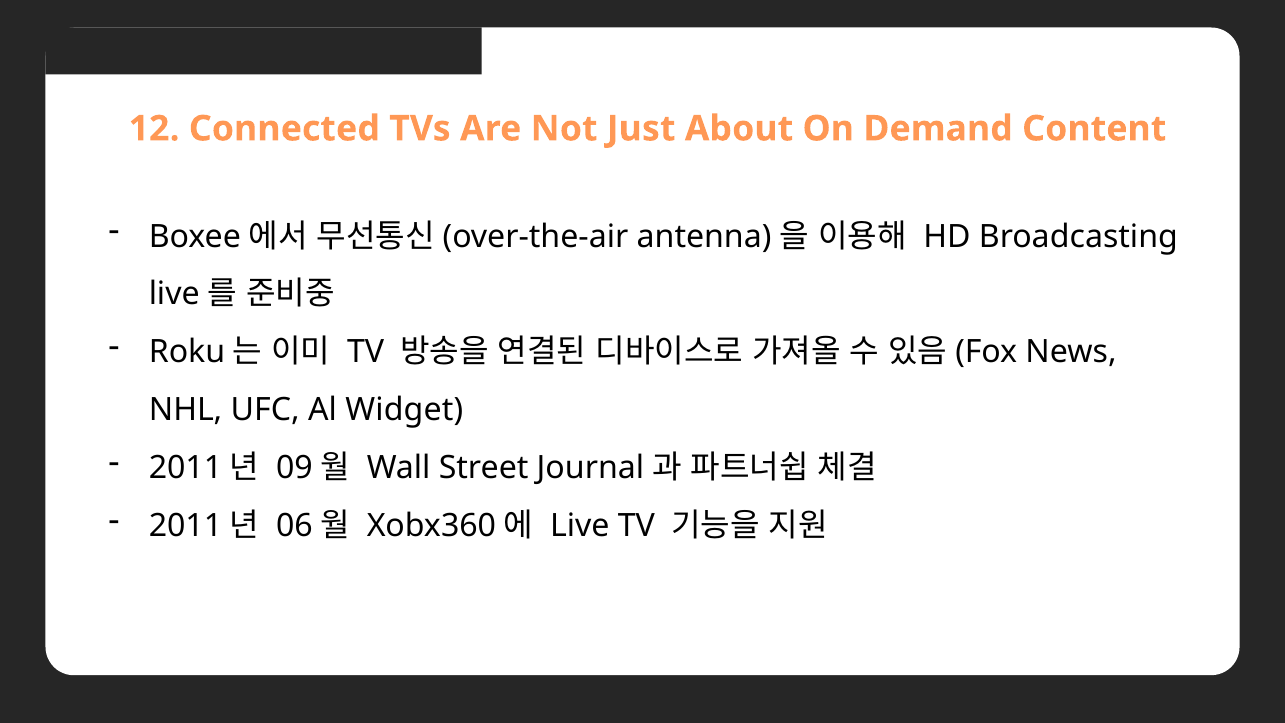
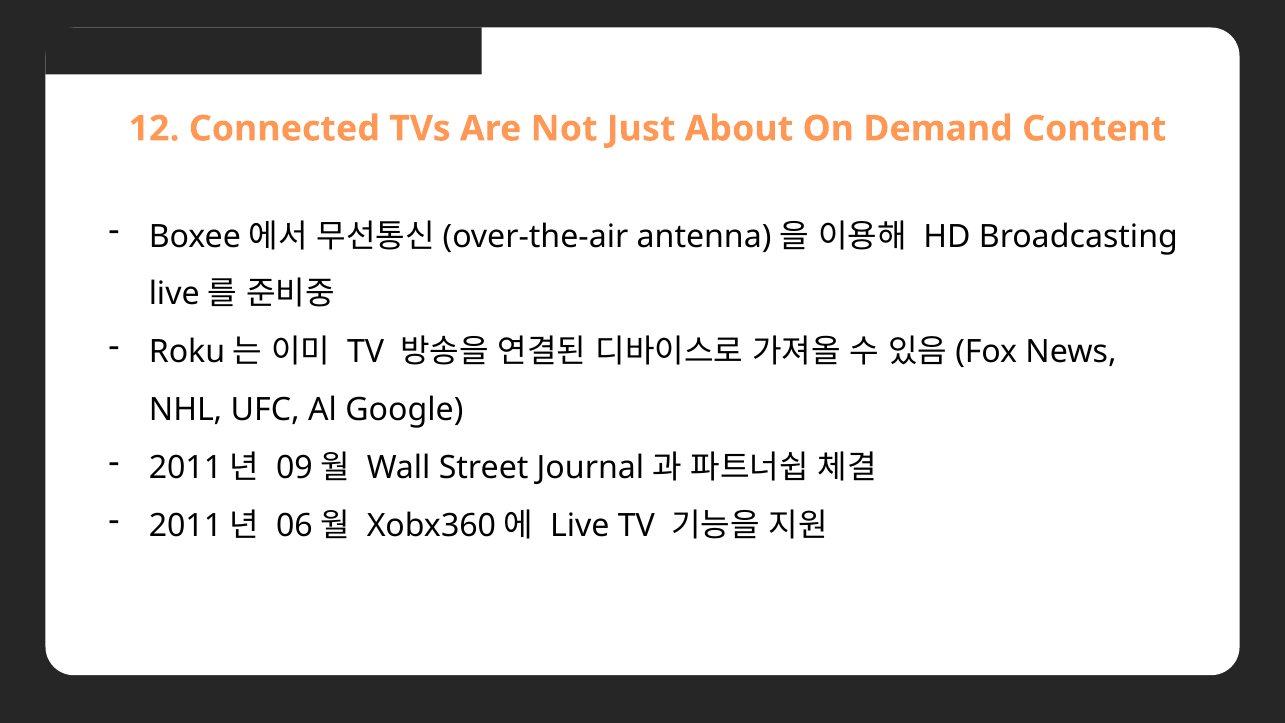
Widget: Widget -> Google
